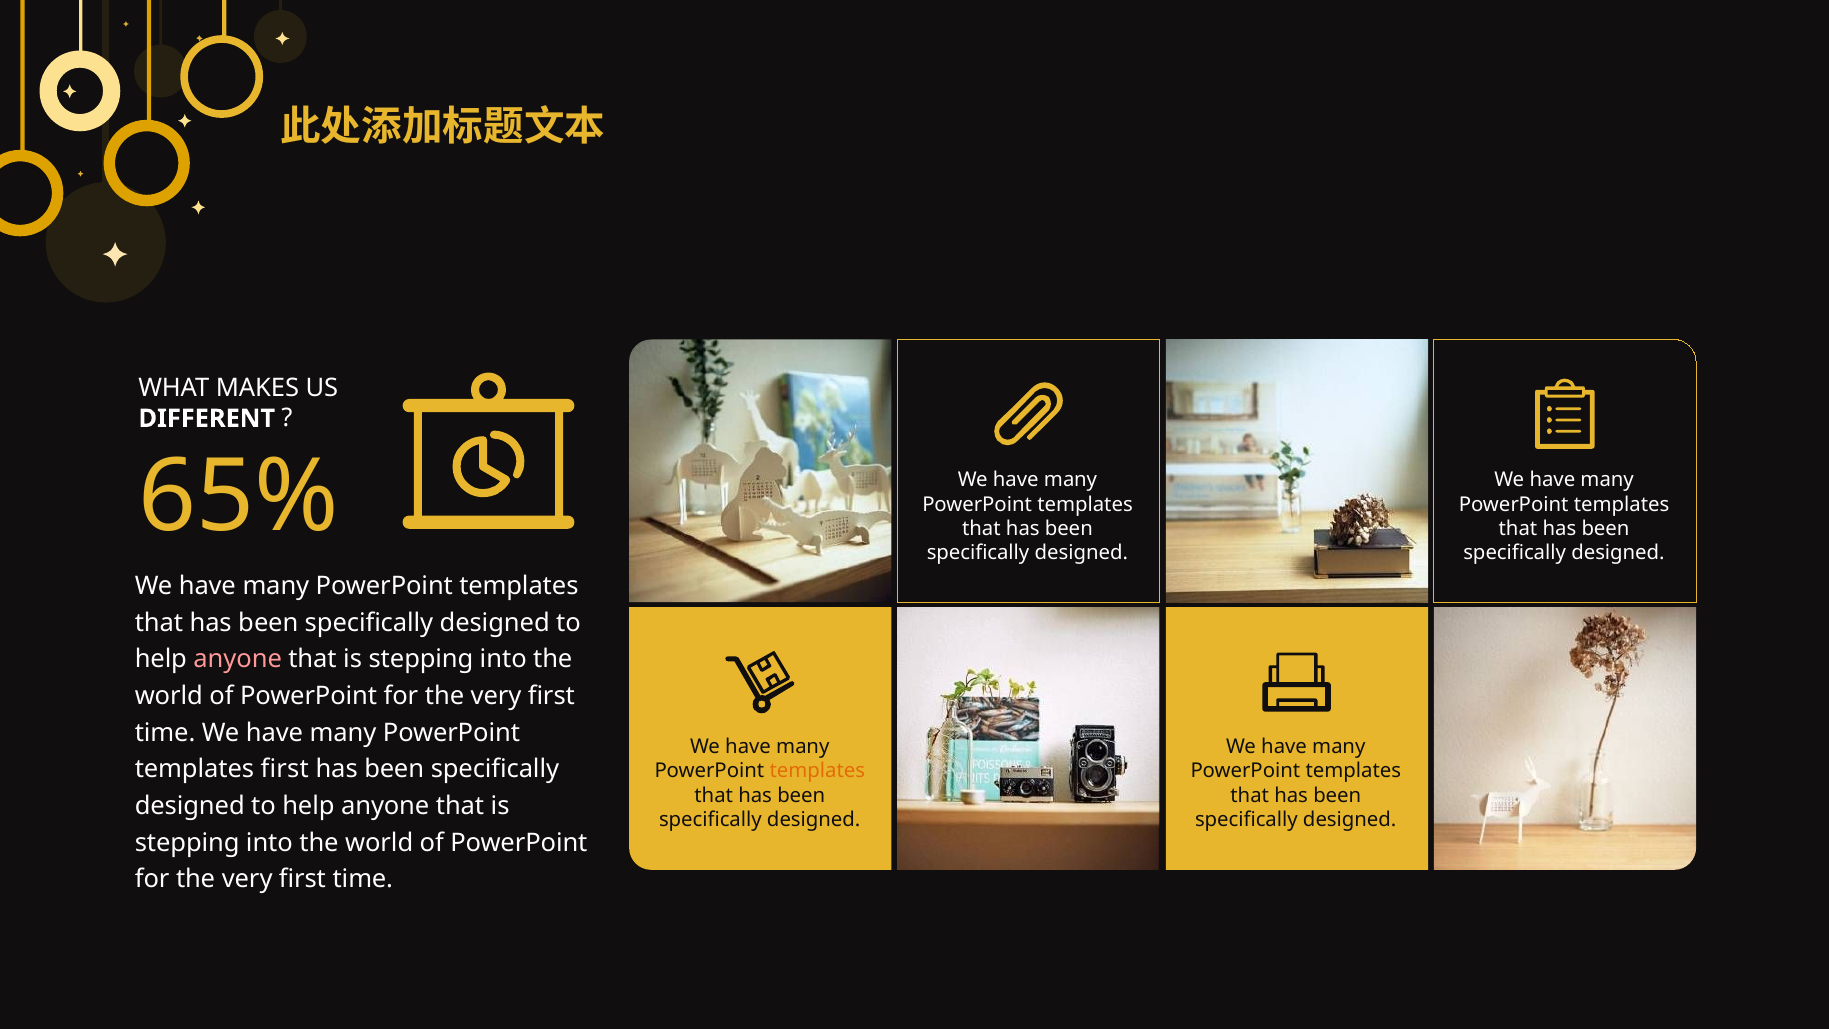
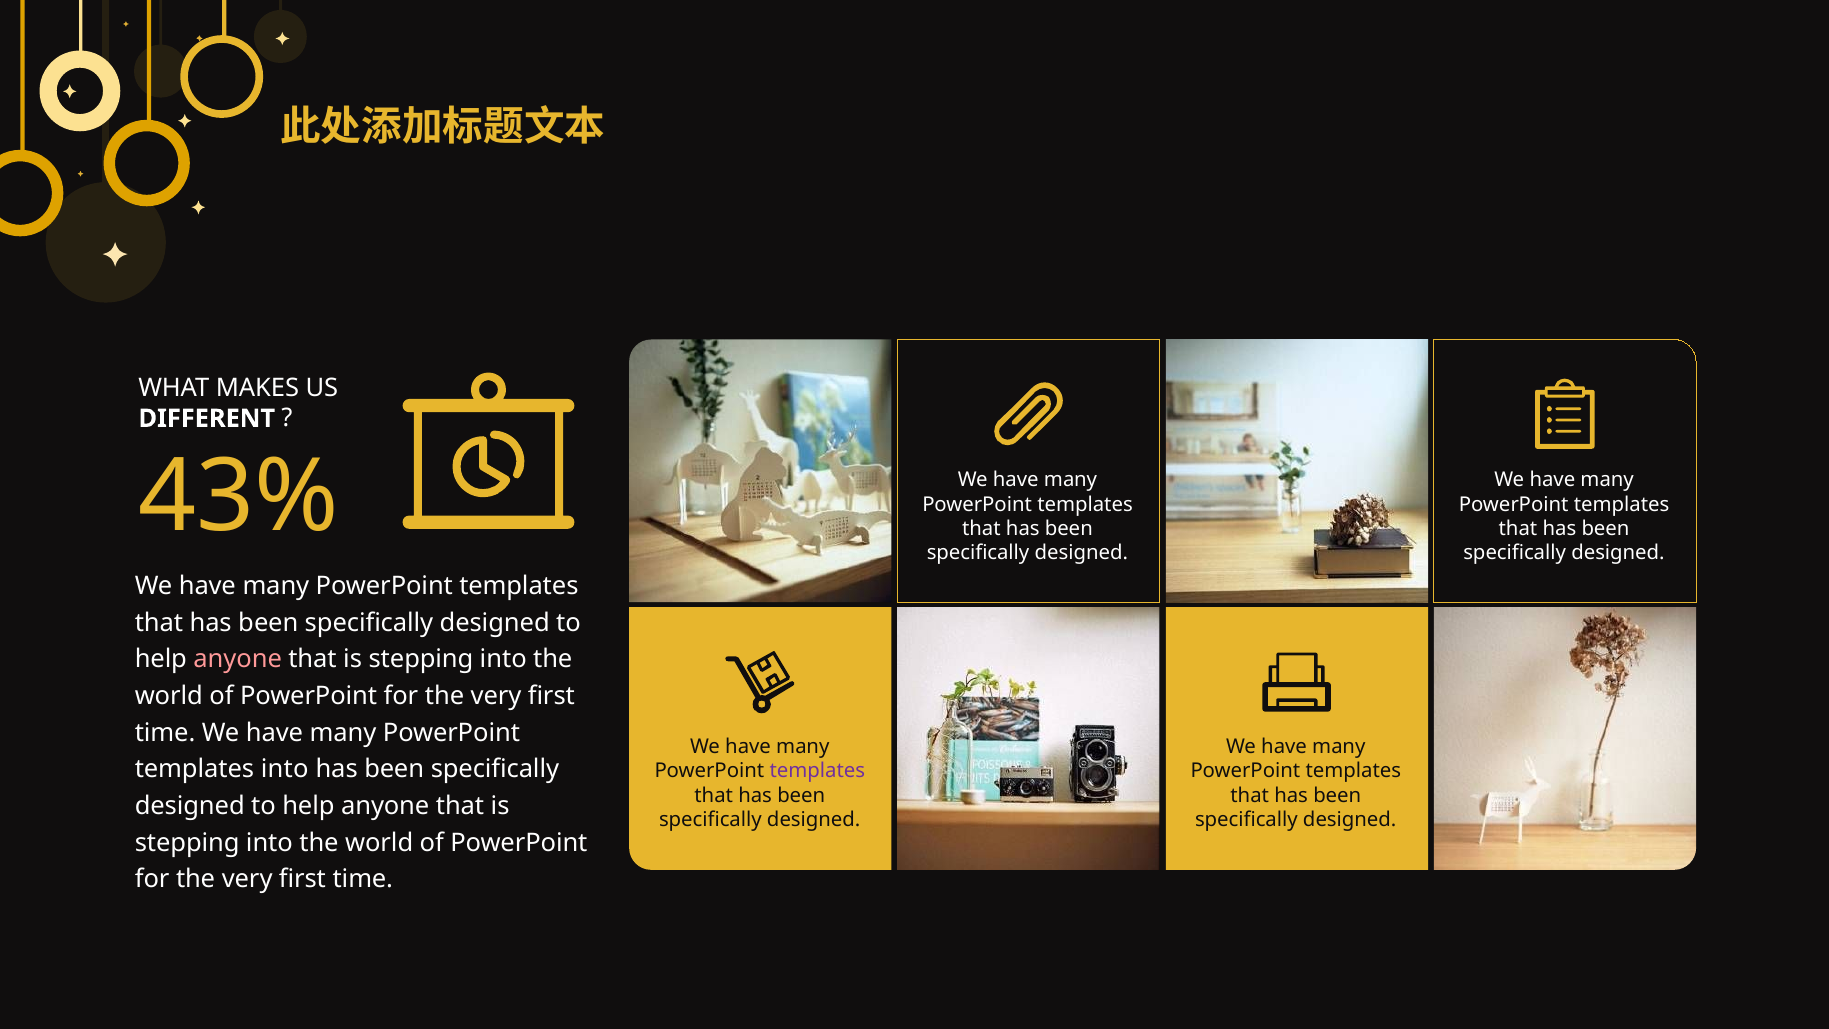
65%: 65% -> 43%
templates first: first -> into
templates at (817, 771) colour: orange -> purple
